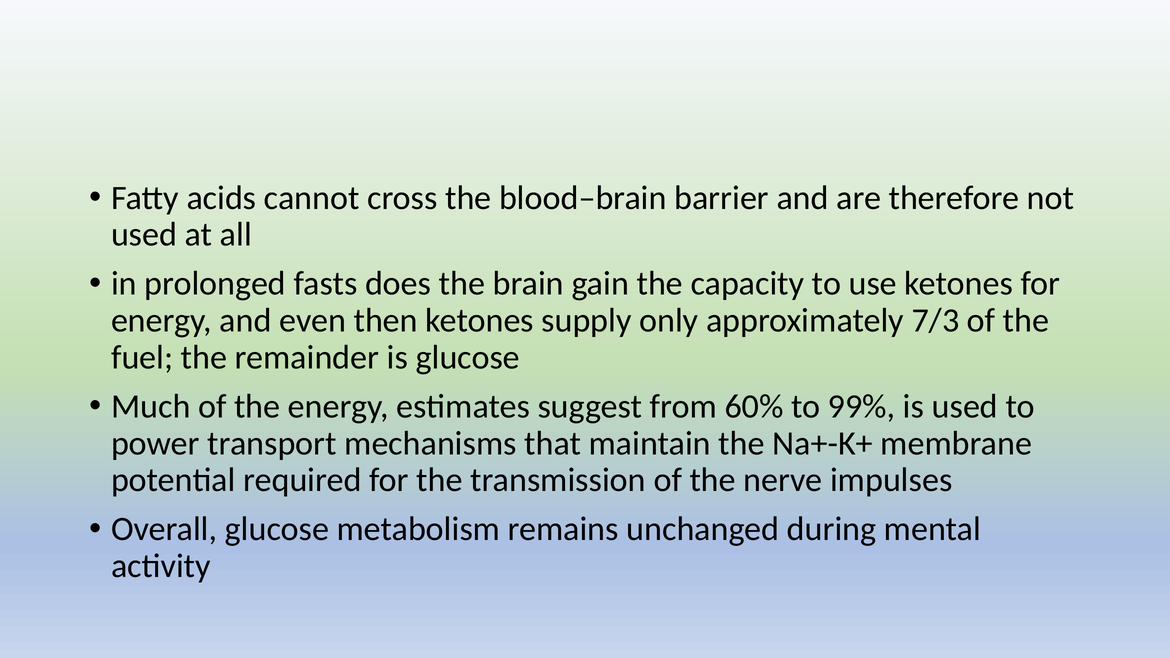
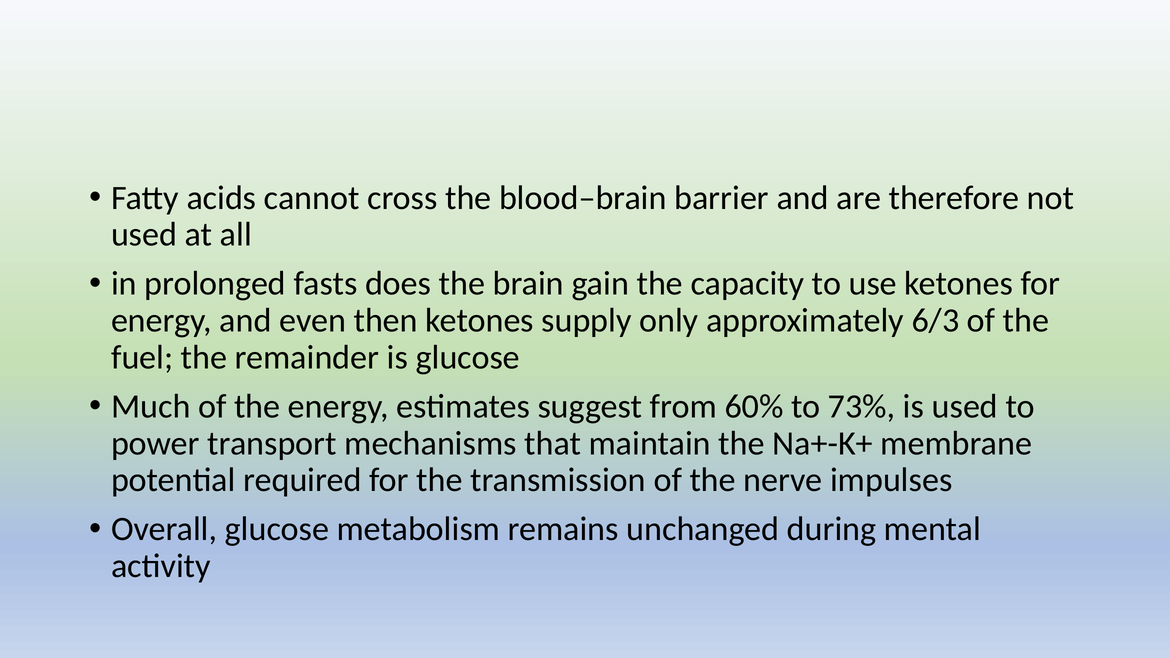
7/3: 7/3 -> 6/3
99%: 99% -> 73%
